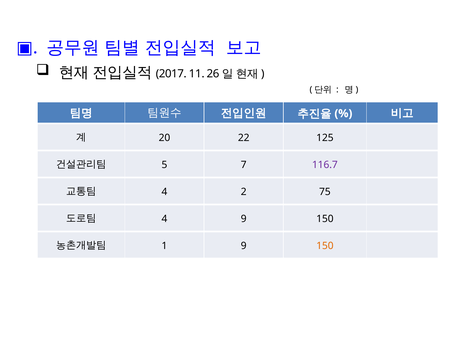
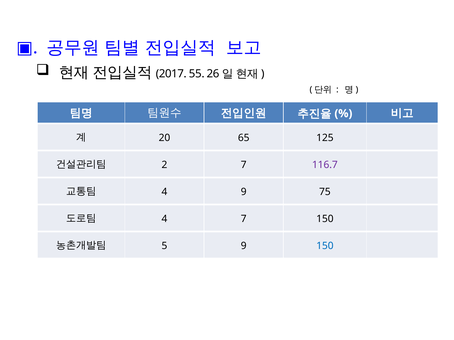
11: 11 -> 55
22: 22 -> 65
5: 5 -> 2
4 2: 2 -> 9
4 9: 9 -> 7
1: 1 -> 5
150 at (325, 246) colour: orange -> blue
